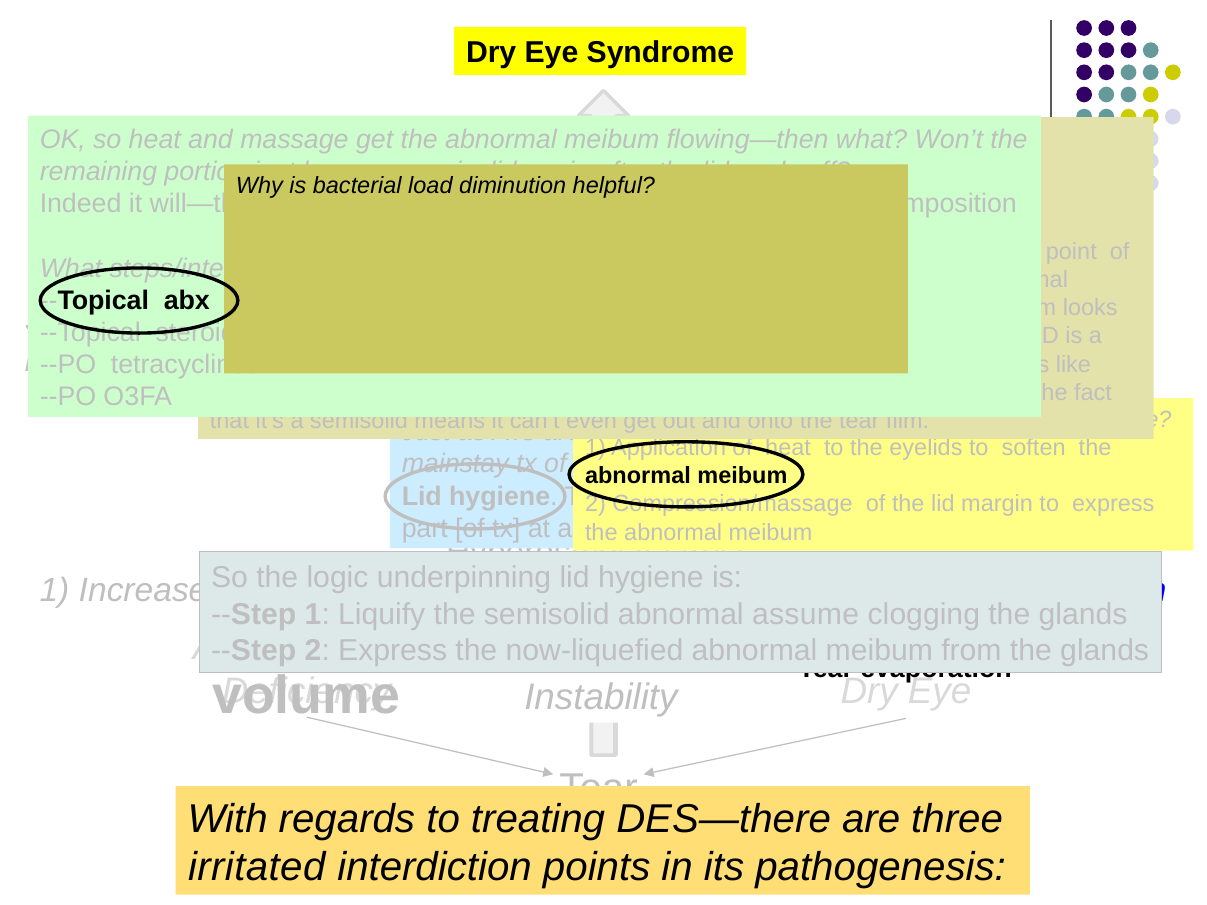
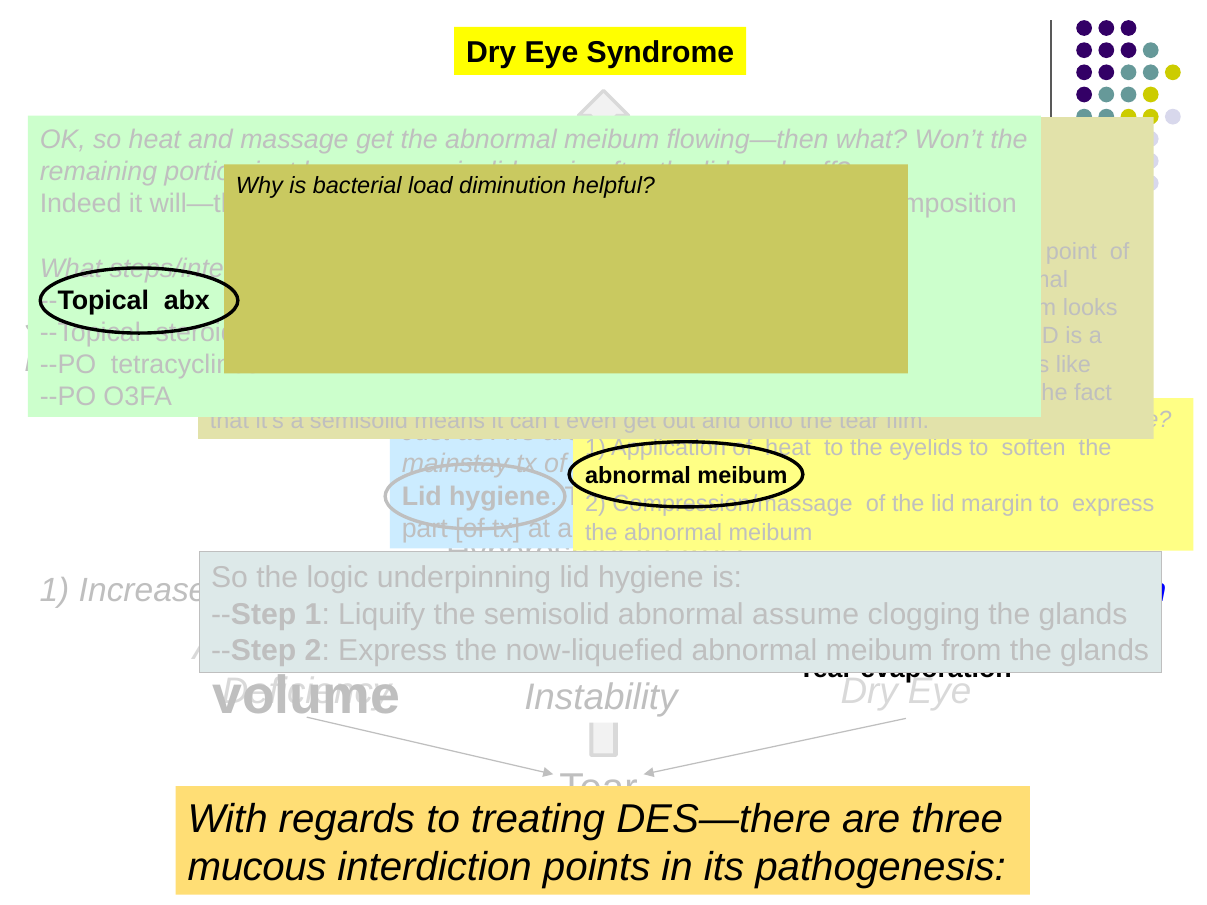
irritated: irritated -> mucous
